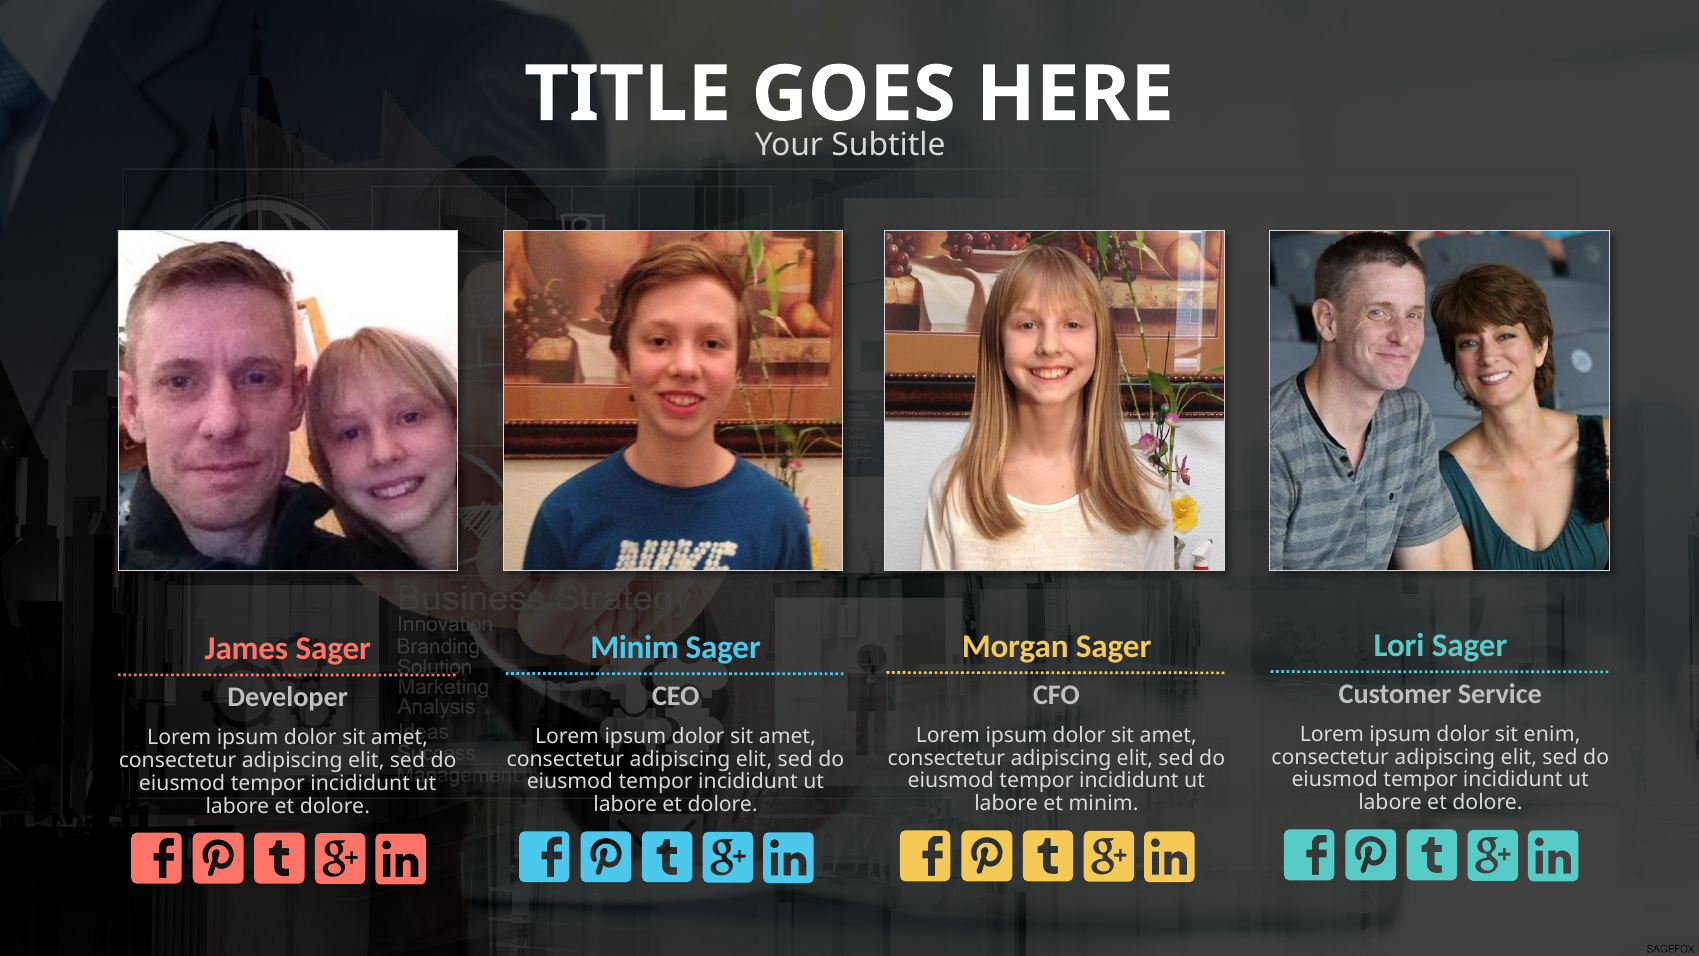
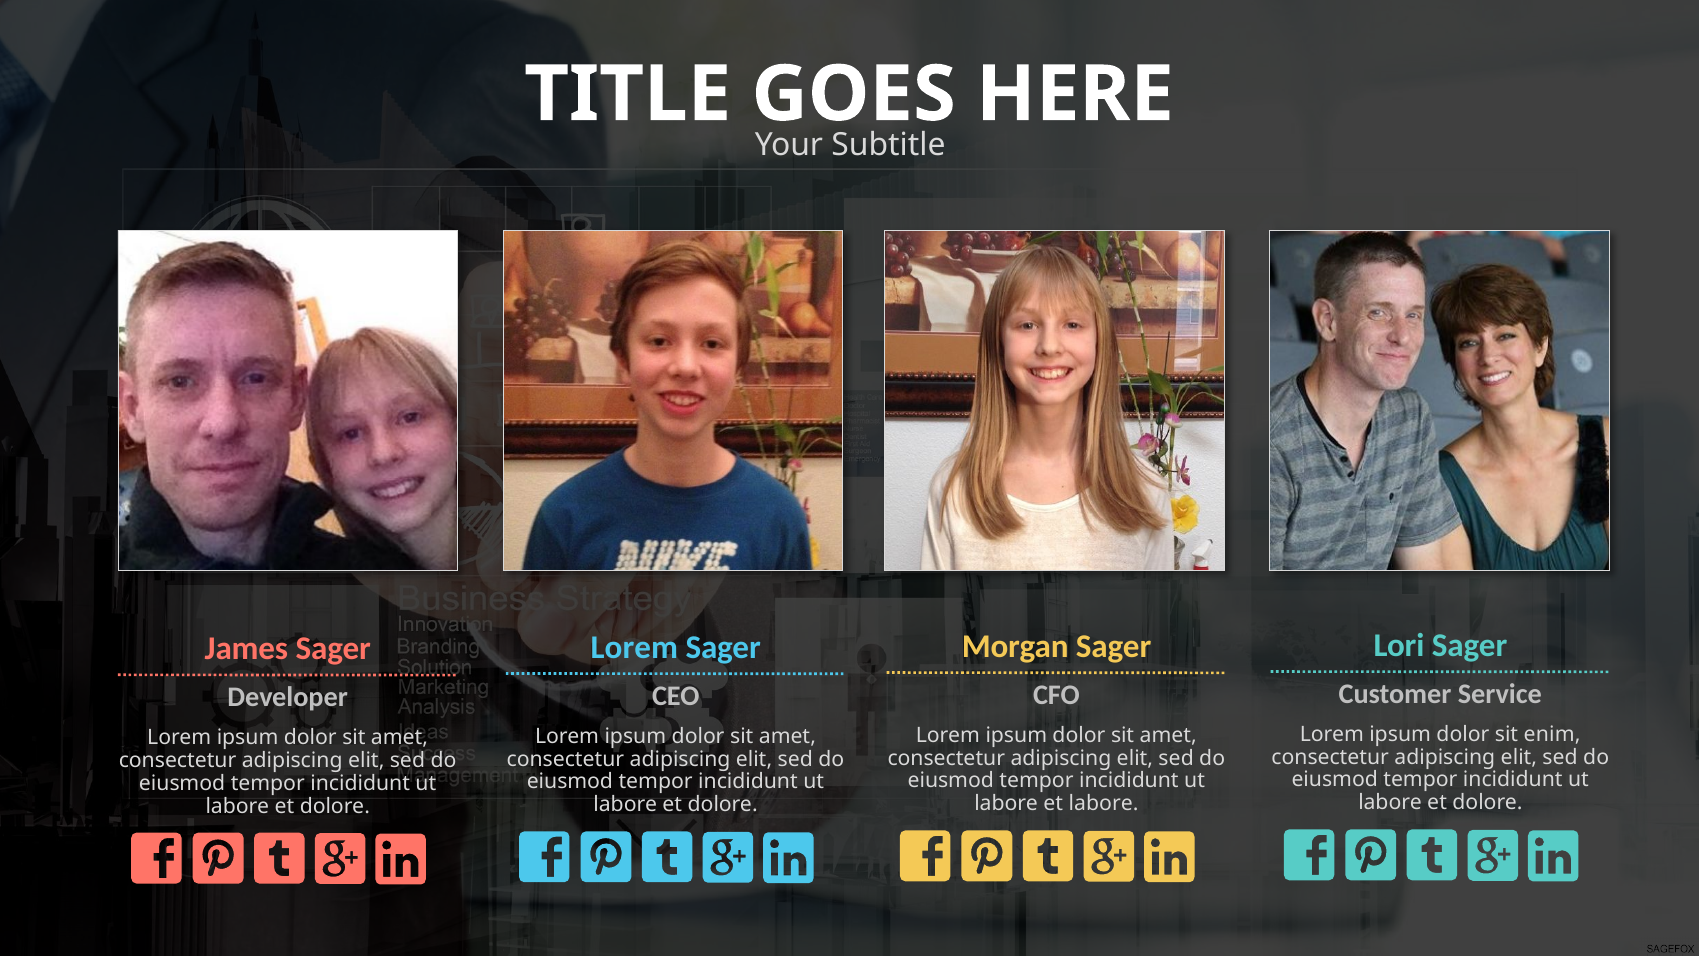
Minim at (635, 647): Minim -> Lorem
et minim: minim -> labore
